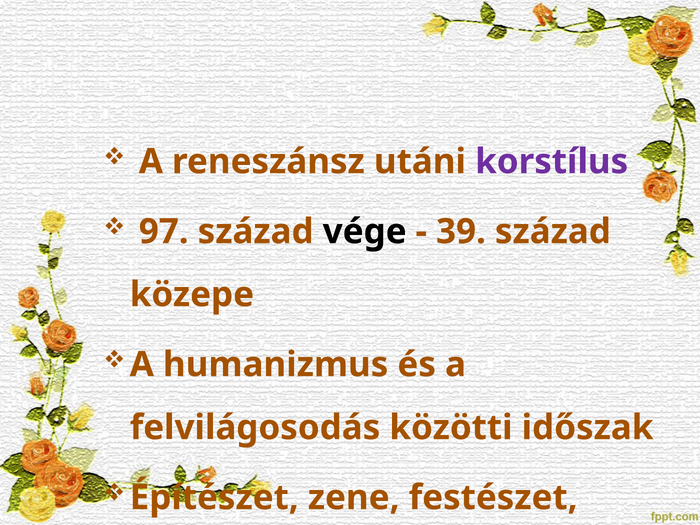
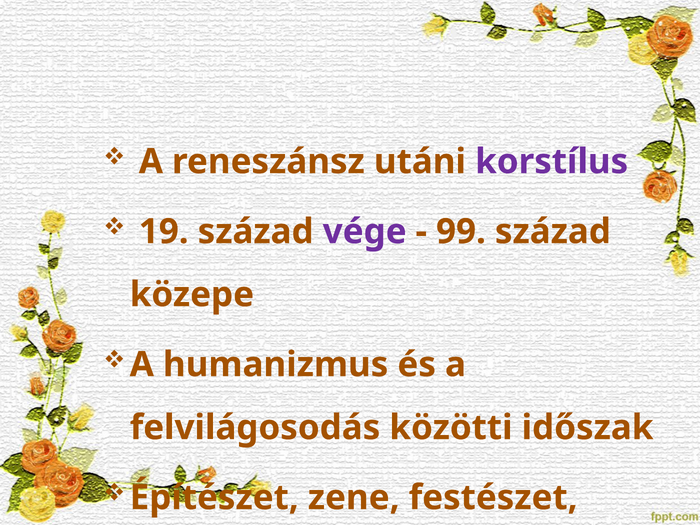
97: 97 -> 19
vége colour: black -> purple
39: 39 -> 99
